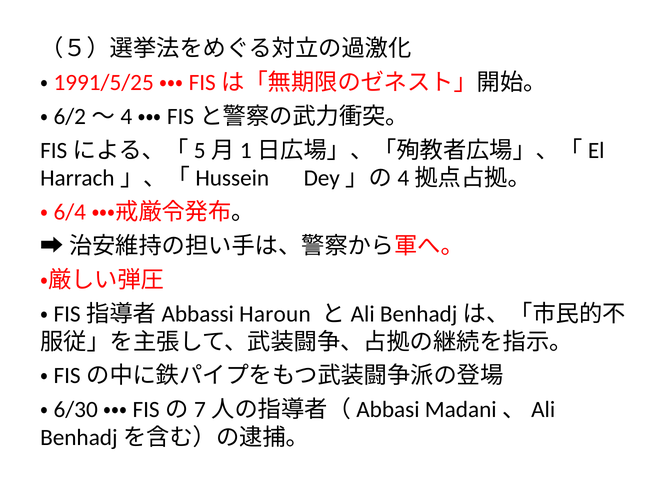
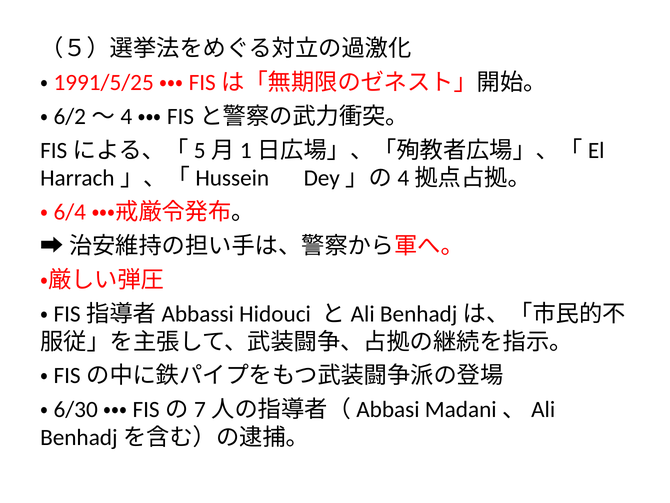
Haroun: Haroun -> Hidouci
